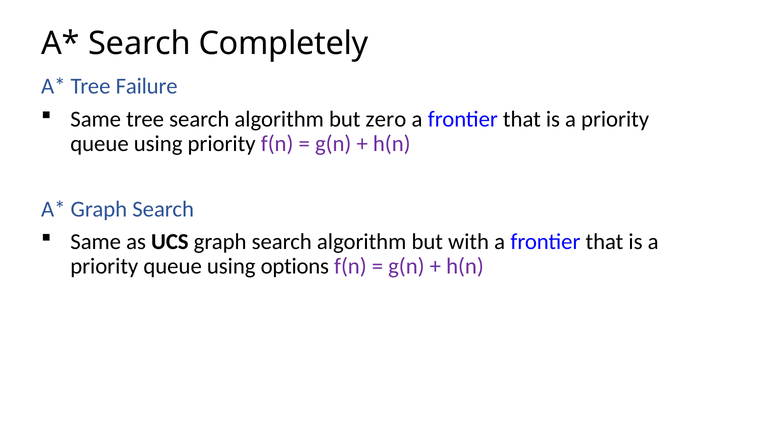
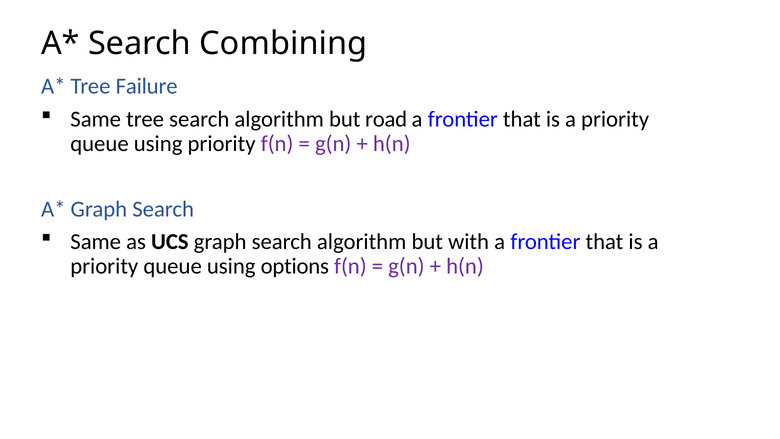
Completely: Completely -> Combining
zero: zero -> road
